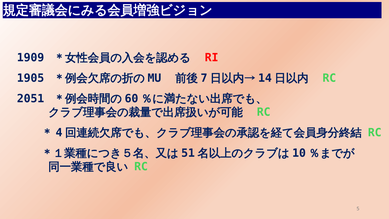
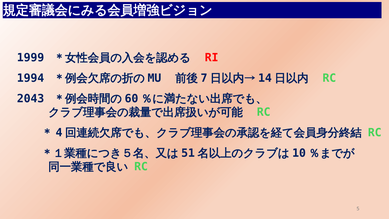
1909: 1909 -> 1999
1905: 1905 -> 1994
2051: 2051 -> 2043
